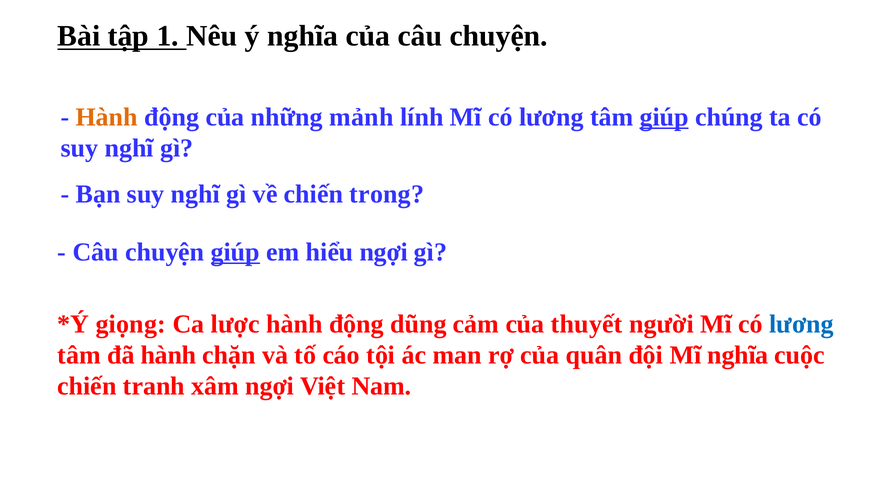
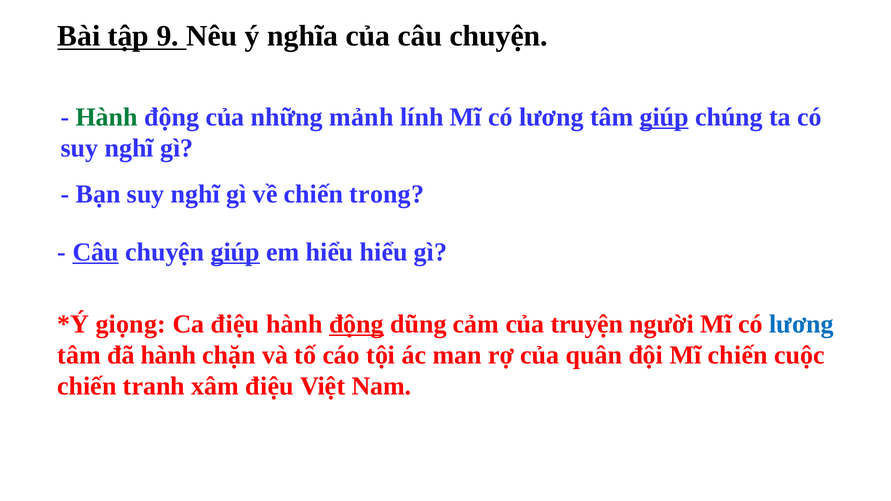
1: 1 -> 9
Hành at (107, 117) colour: orange -> green
Câu at (96, 252) underline: none -> present
hiểu ngợi: ngợi -> hiểu
Ca lược: lược -> điệu
động at (356, 324) underline: none -> present
thuyết: thuyết -> truyện
Mĩ nghĩa: nghĩa -> chiến
xâm ngợi: ngợi -> điệu
